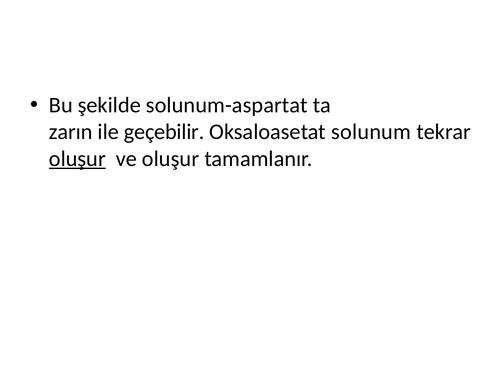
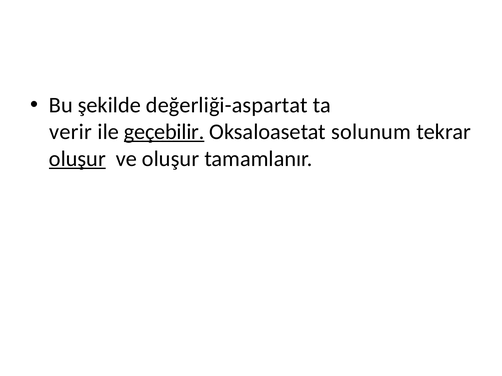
solunum-aspartat: solunum-aspartat -> değerliği-aspartat
zarın: zarın -> verir
geçebilir underline: none -> present
